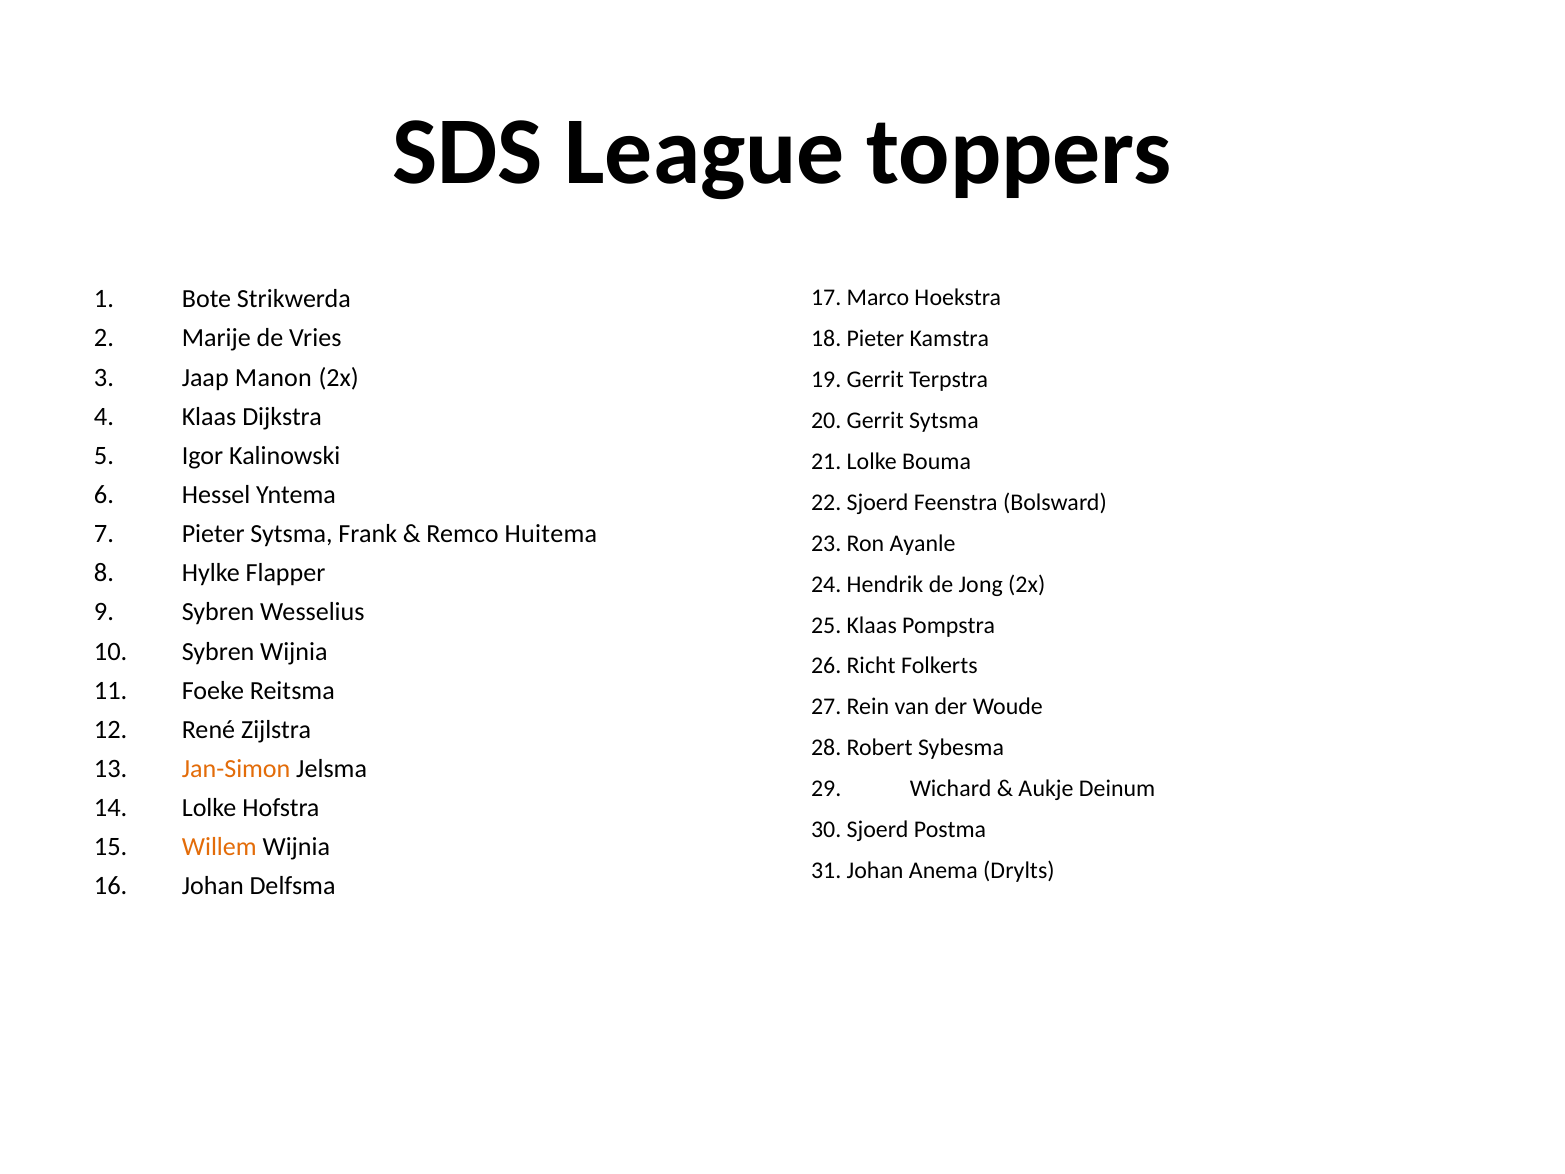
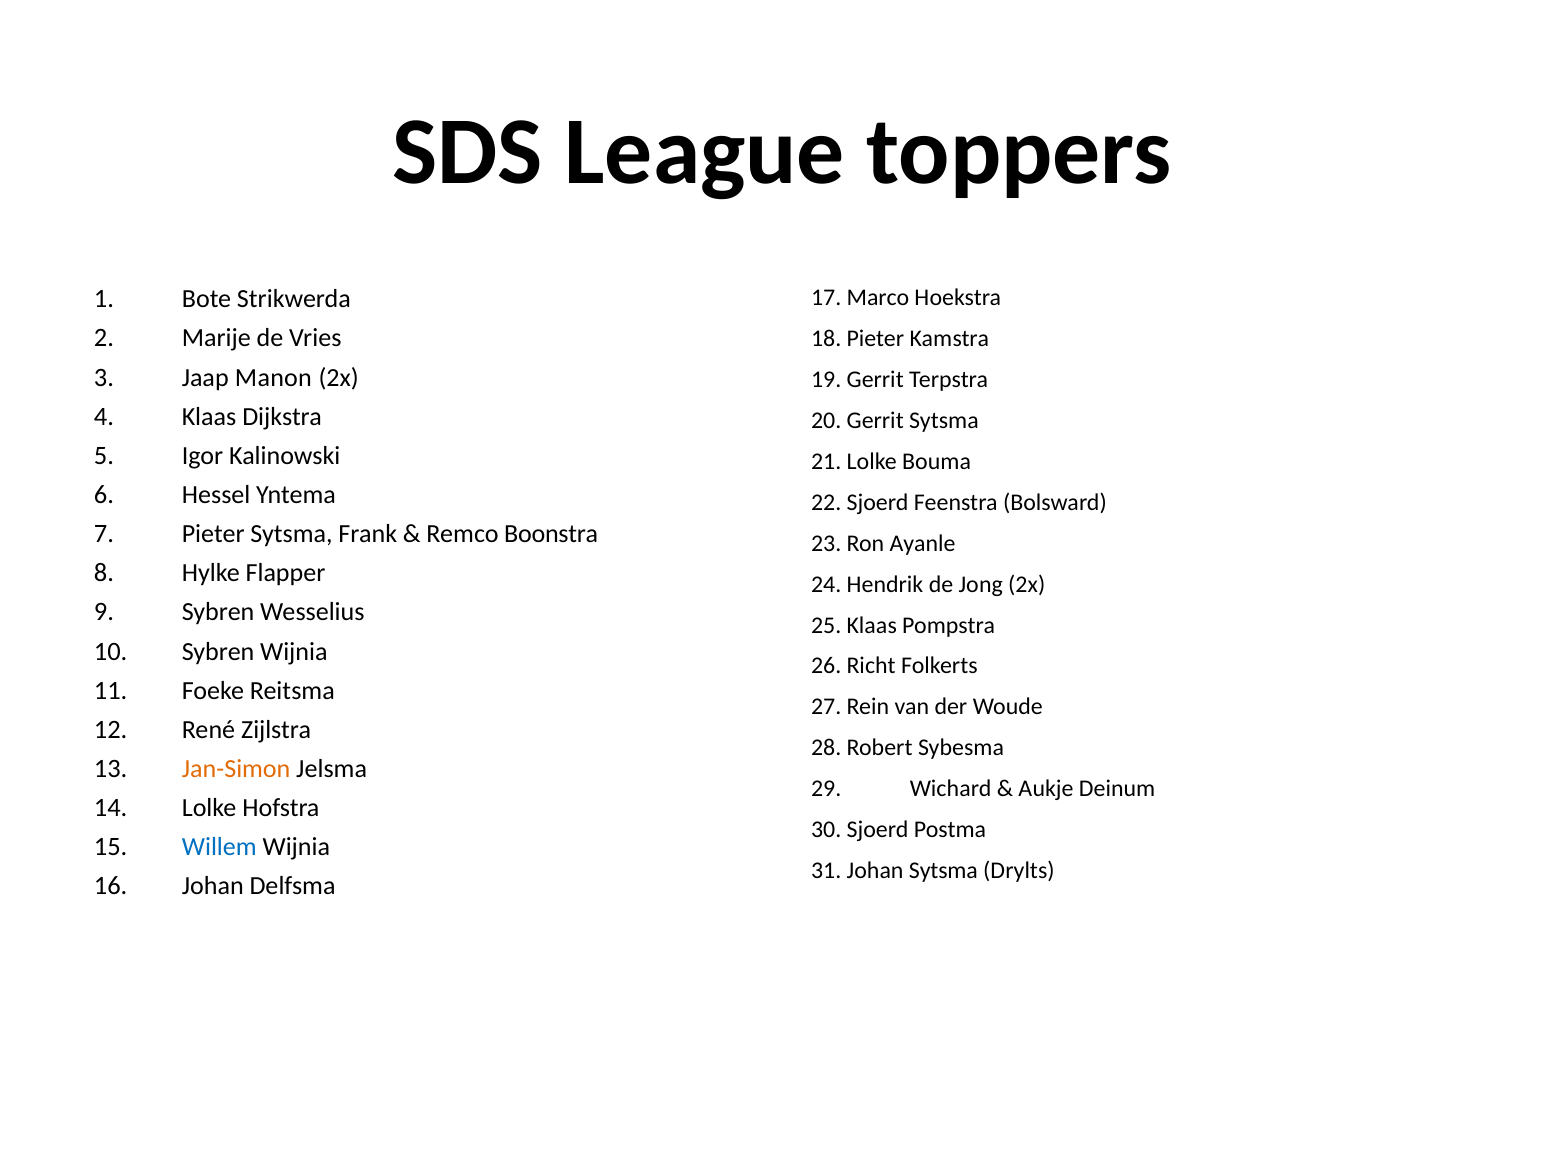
Huitema: Huitema -> Boonstra
Willem colour: orange -> blue
Anema at (943, 870): Anema -> Sytsma
